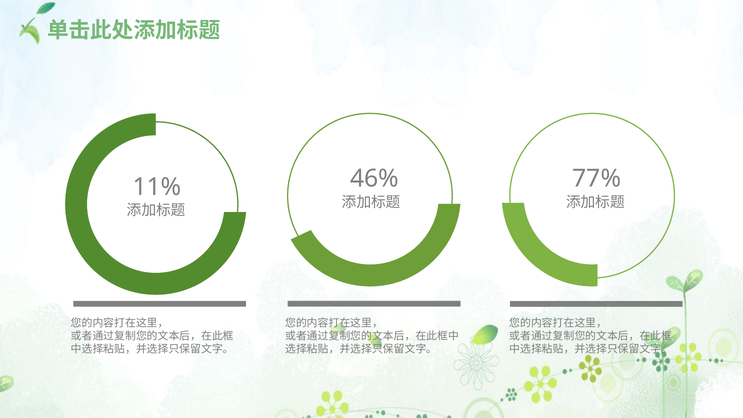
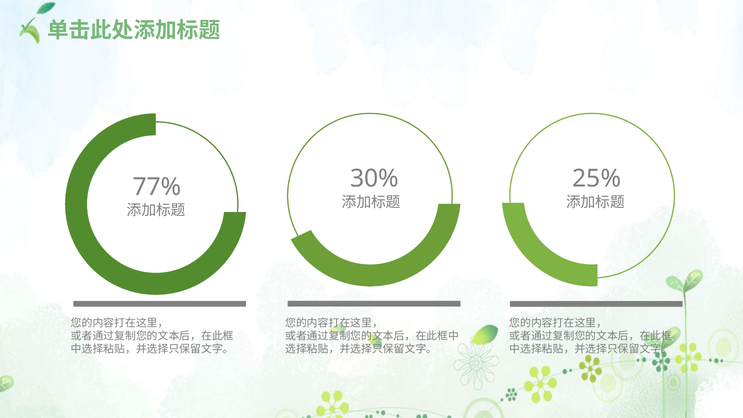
46%: 46% -> 30%
77%: 77% -> 25%
11%: 11% -> 77%
